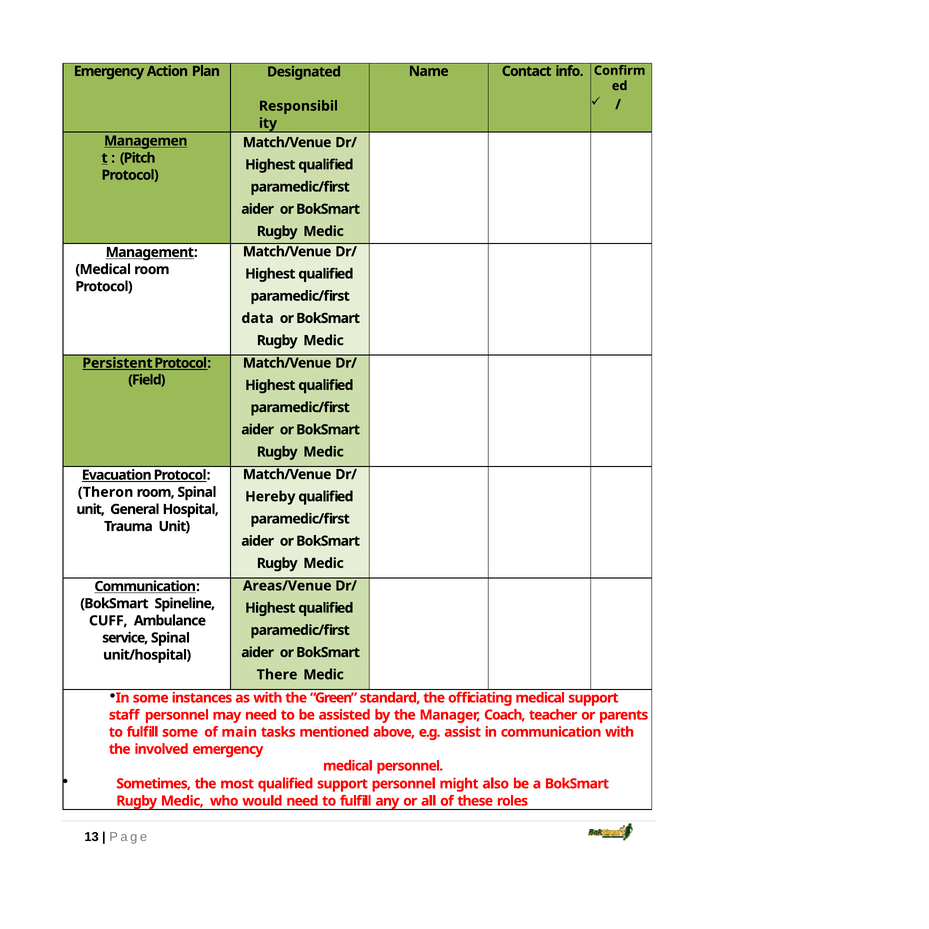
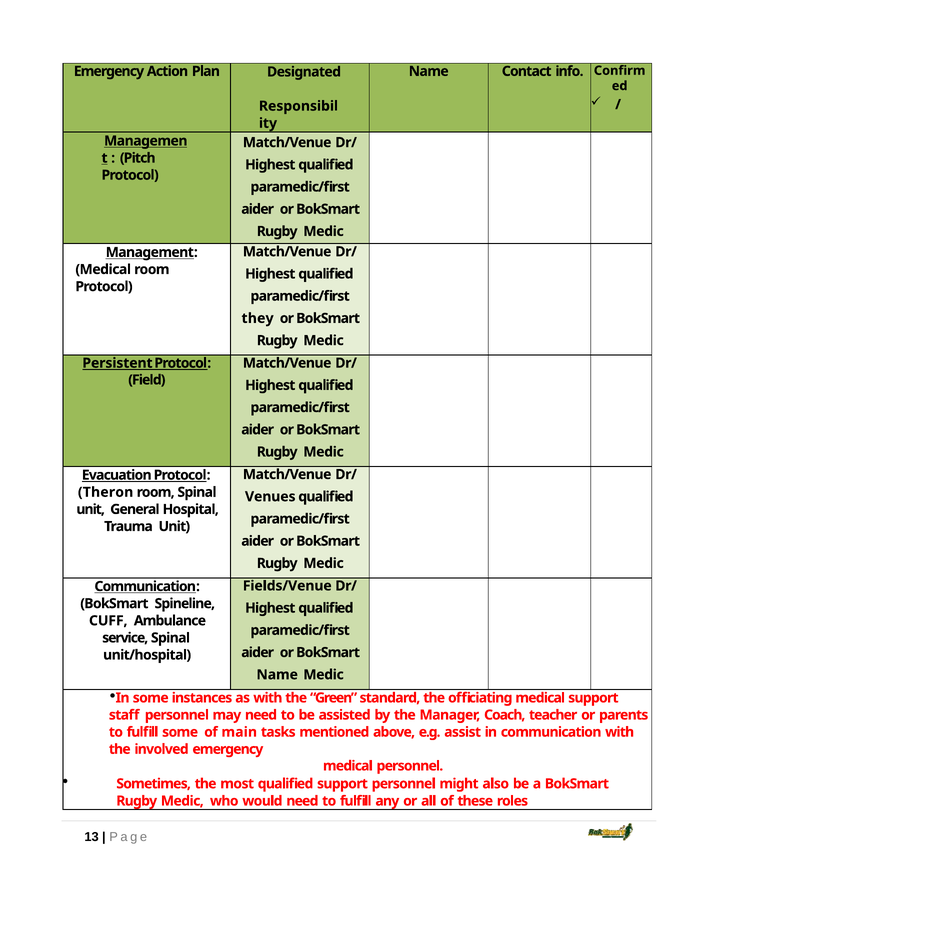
data: data -> they
Hereby: Hereby -> Venues
Areas/Venue: Areas/Venue -> Fields/Venue
There at (277, 675): There -> Name
